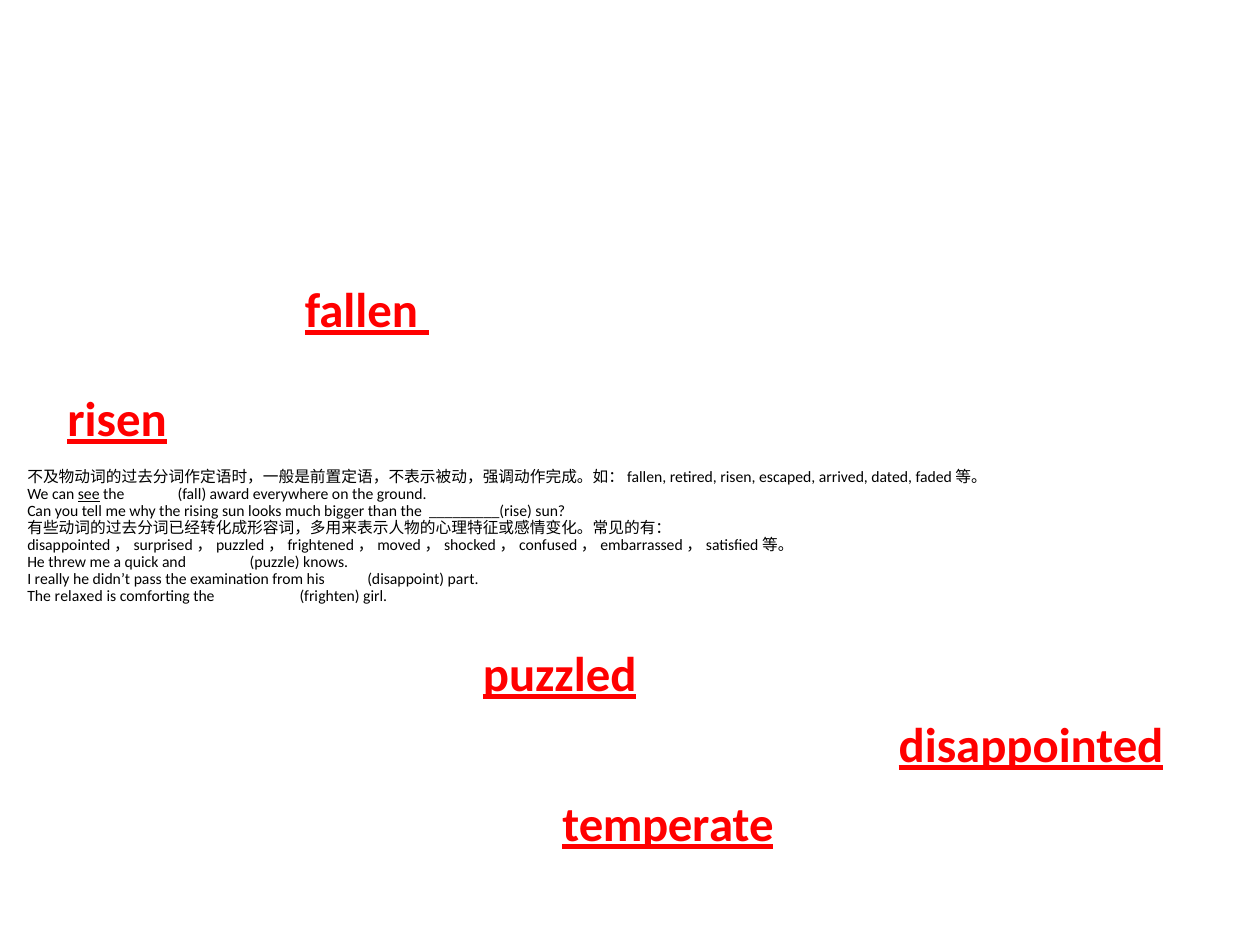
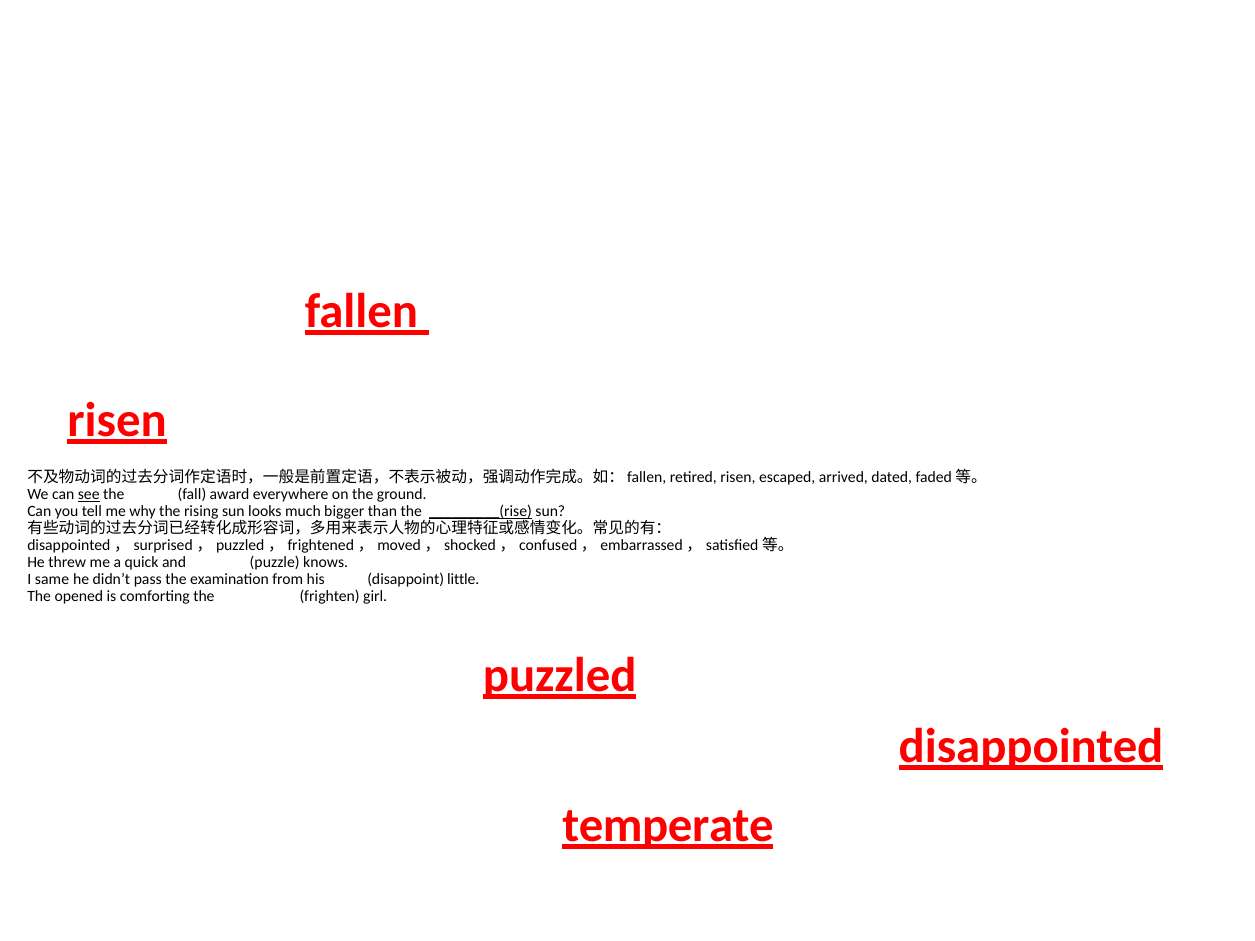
_________(rise underline: none -> present
really: really -> same
part: part -> little
relaxed: relaxed -> opened
